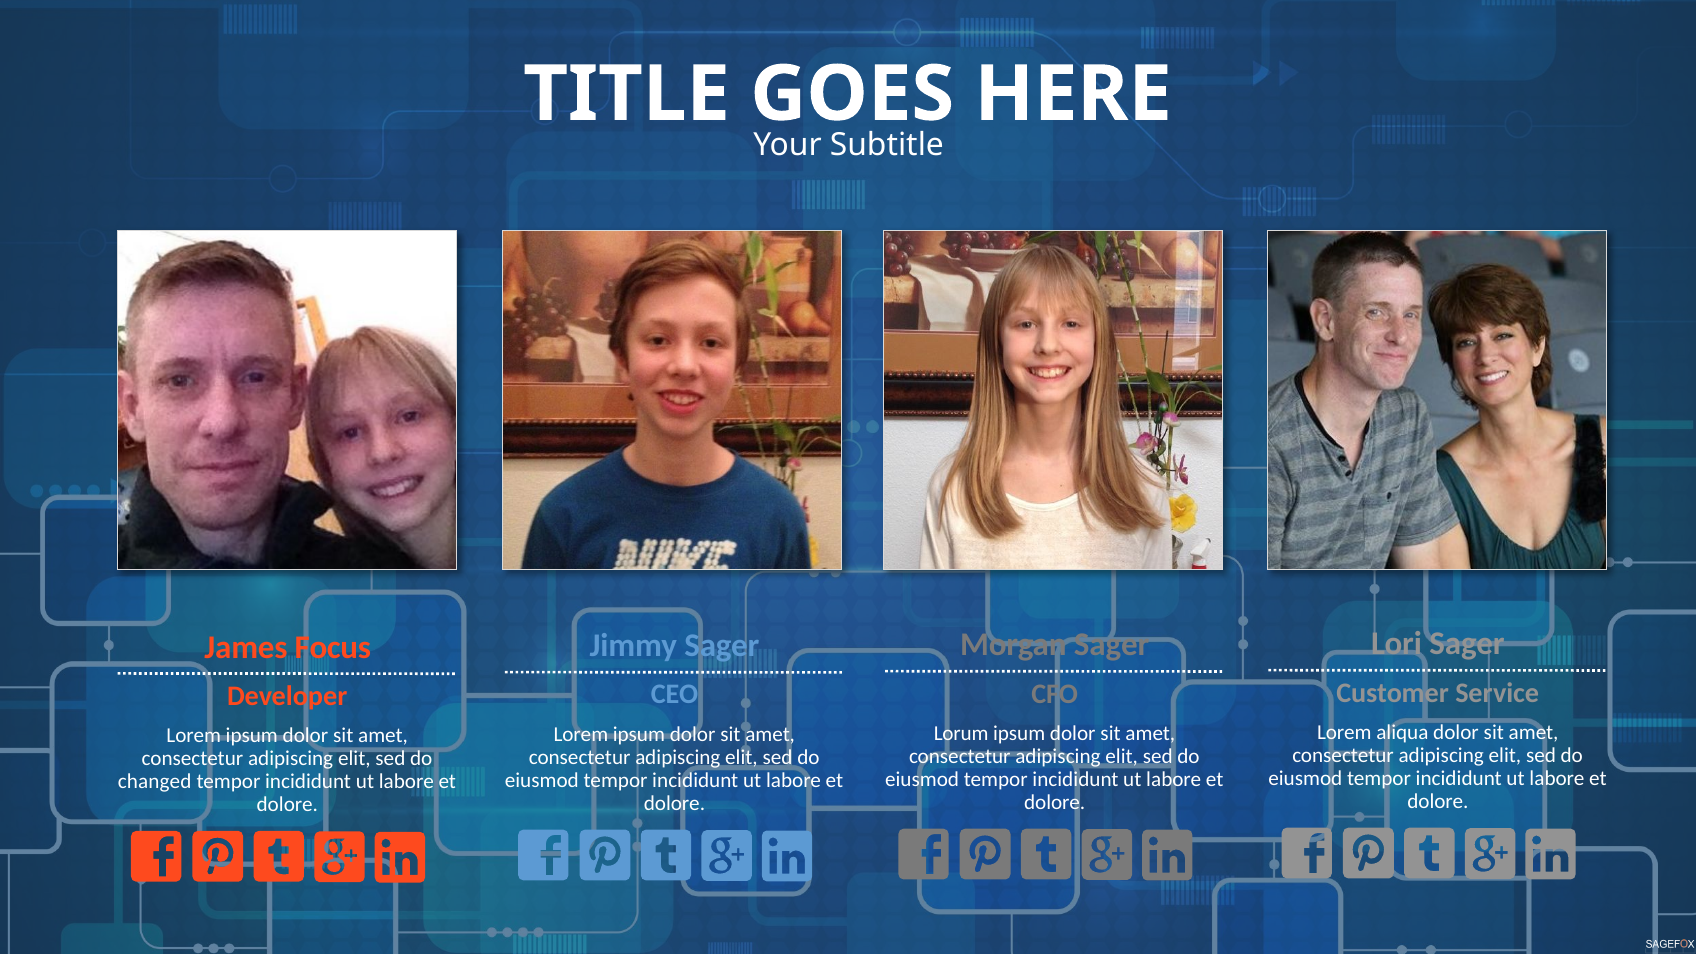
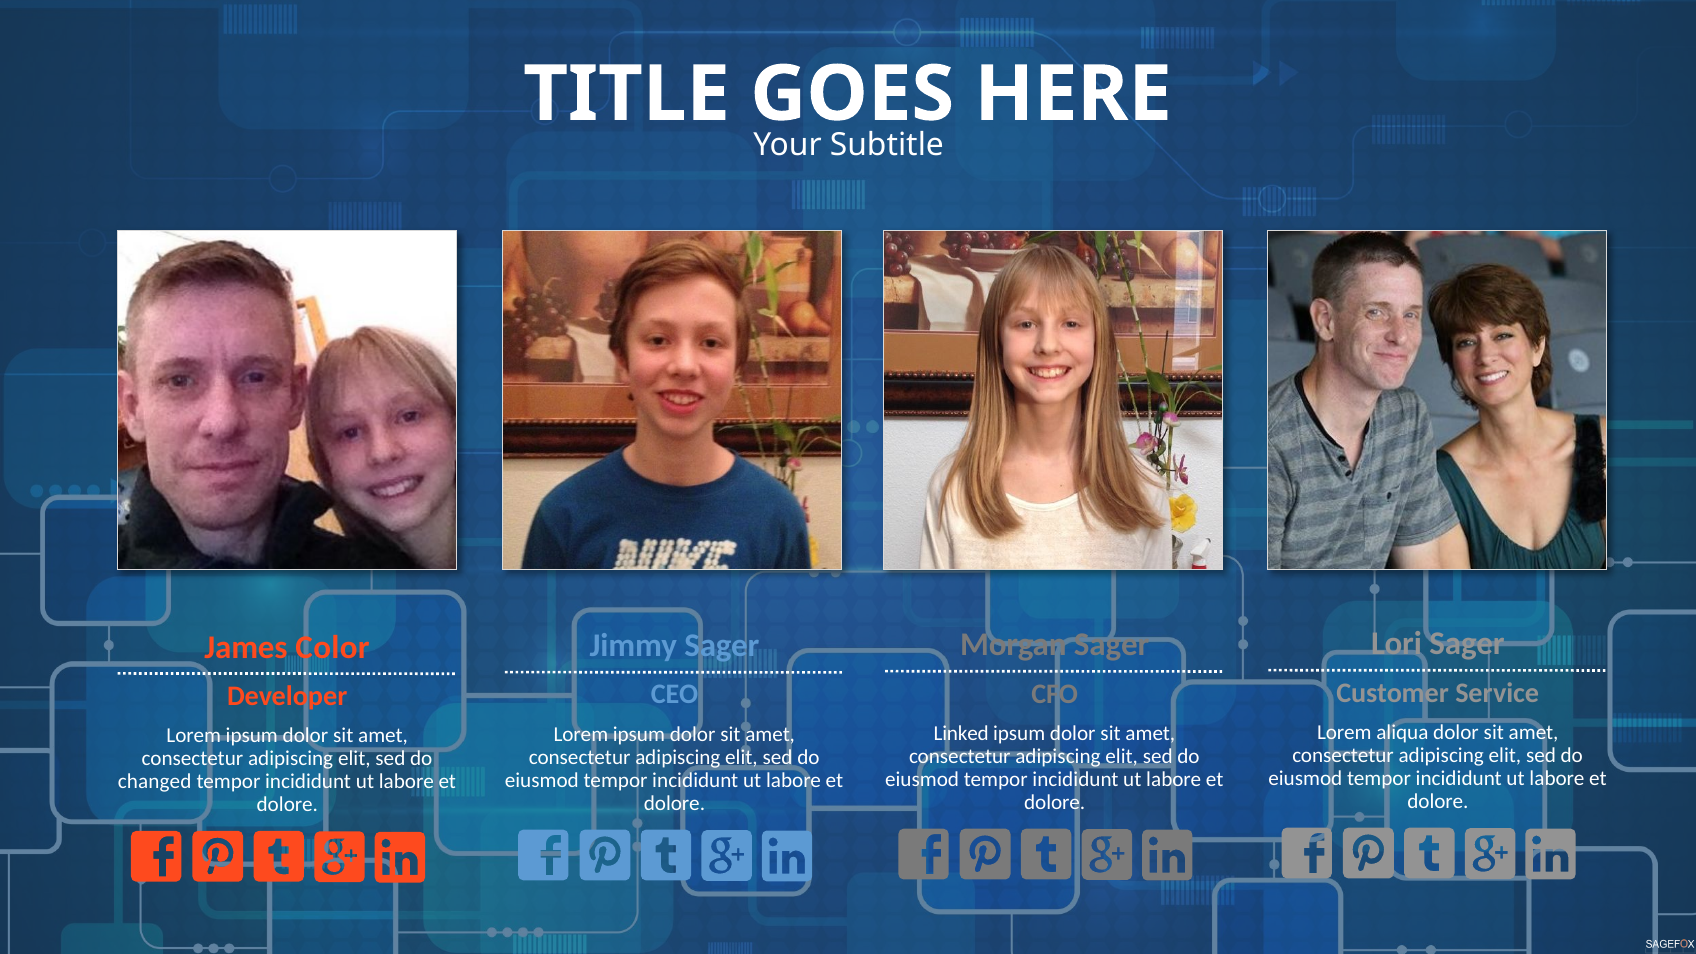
Focus: Focus -> Color
Lorum: Lorum -> Linked
